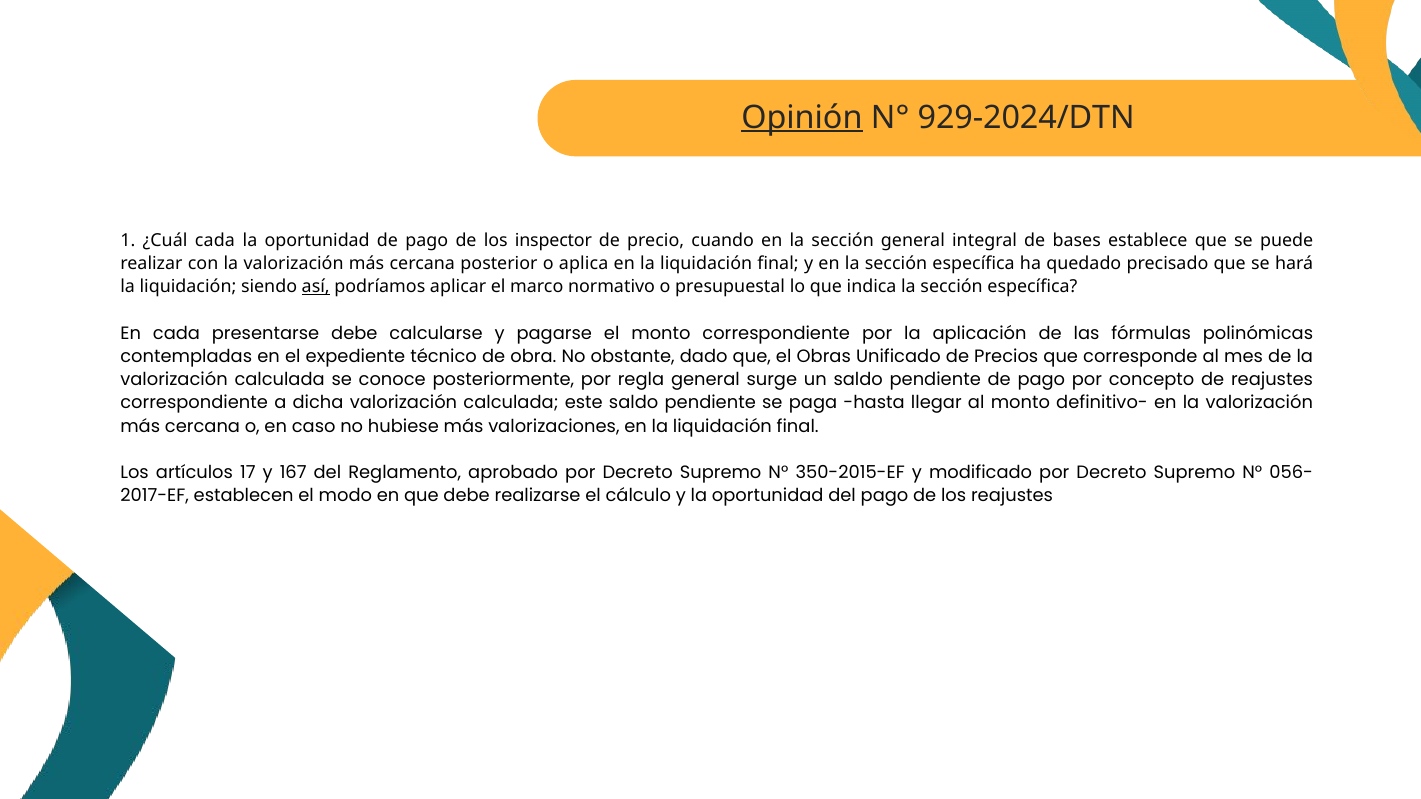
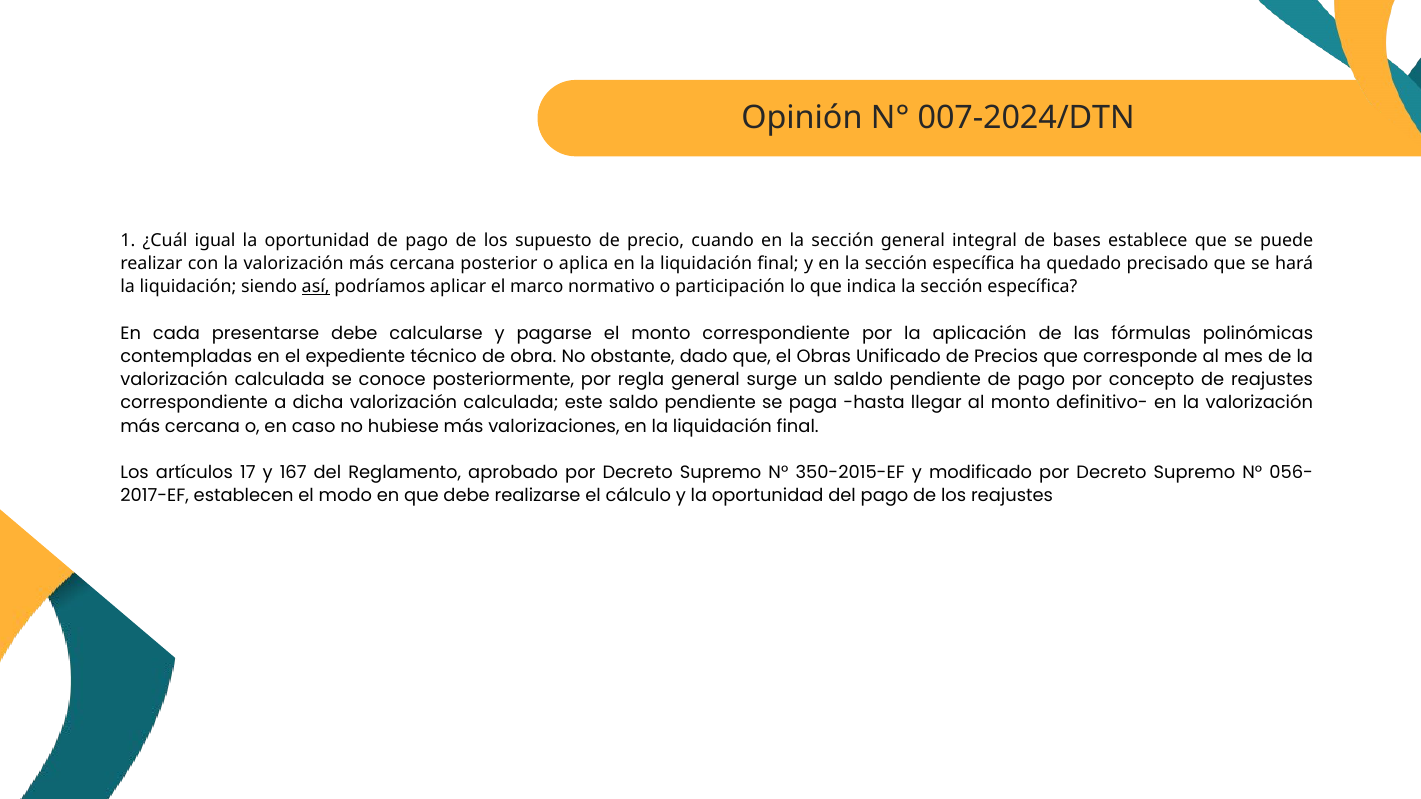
Opinión underline: present -> none
929-2024/DTN: 929-2024/DTN -> 007-2024/DTN
¿Cuál cada: cada -> igual
inspector: inspector -> supuesto
presupuestal: presupuestal -> participación
